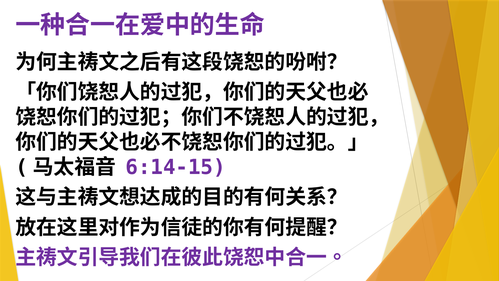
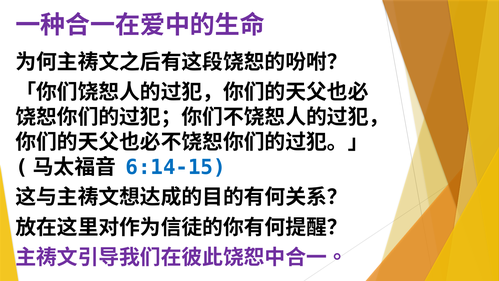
6:14-15 colour: purple -> blue
